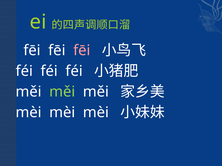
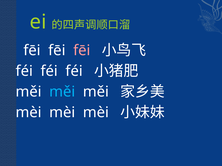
měi at (62, 92) colour: light green -> light blue
